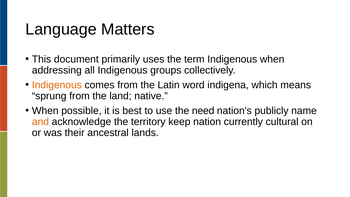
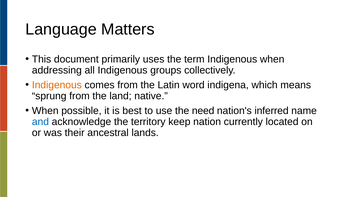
publicly: publicly -> inferred
and colour: orange -> blue
cultural: cultural -> located
